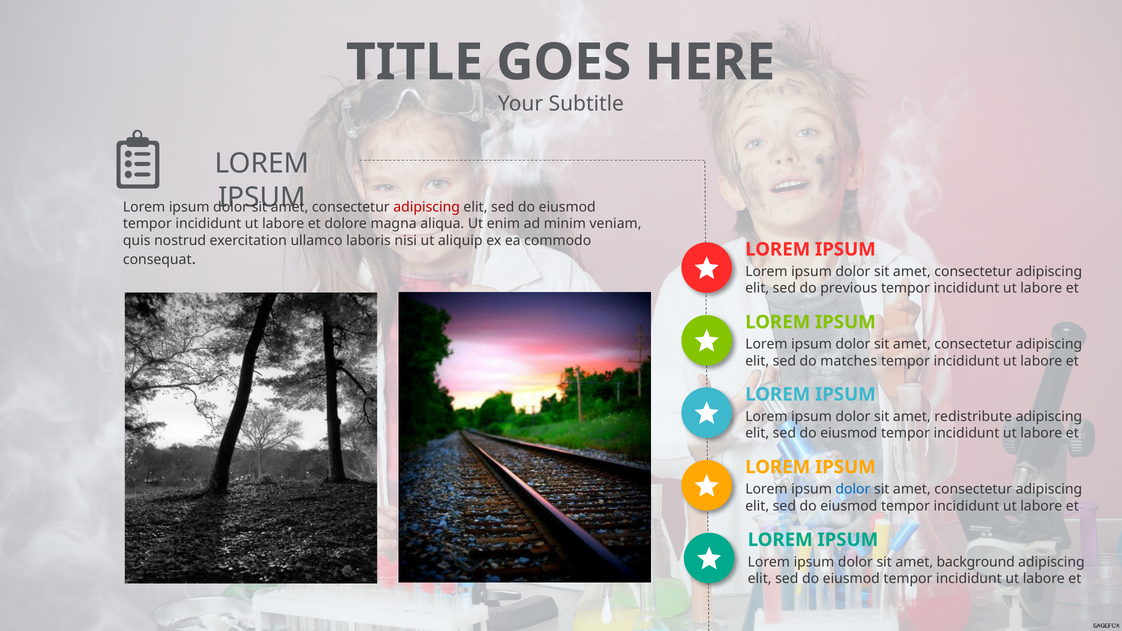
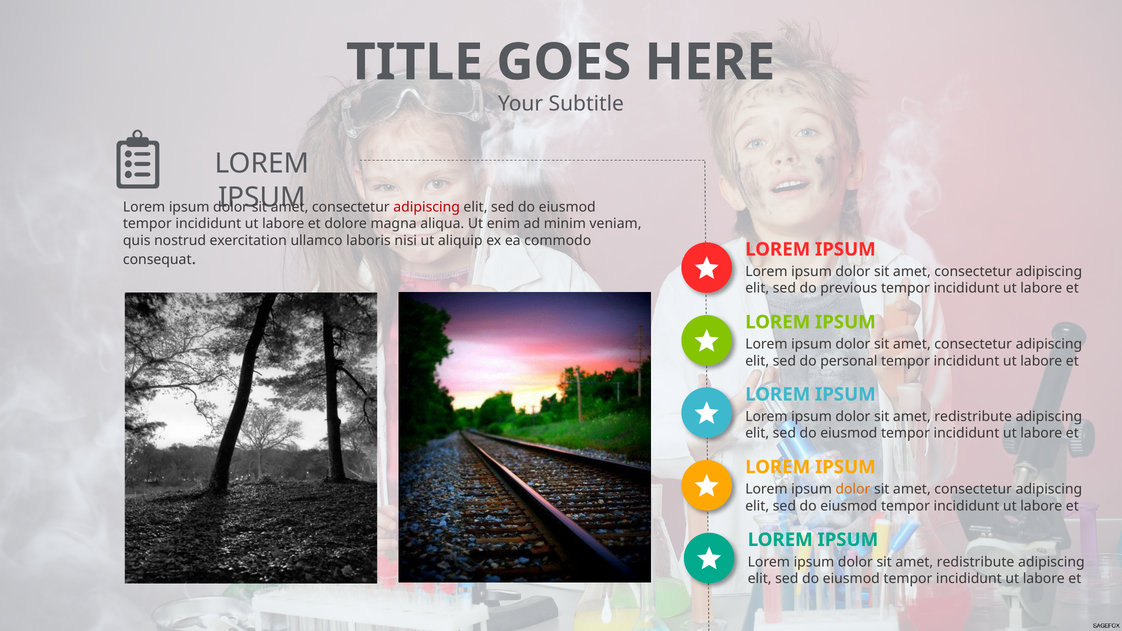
matches: matches -> personal
dolor at (853, 489) colour: blue -> orange
background at (976, 562): background -> redistribute
